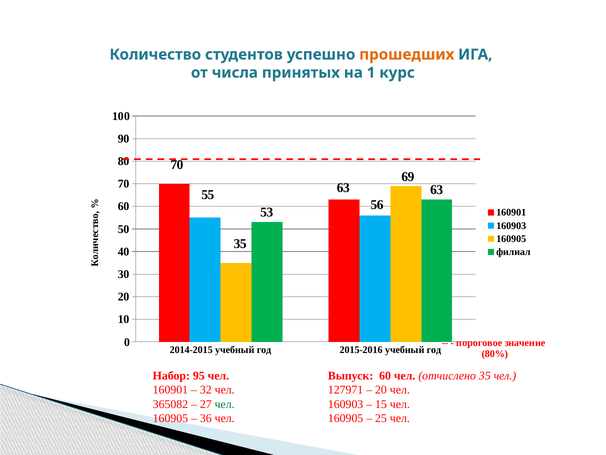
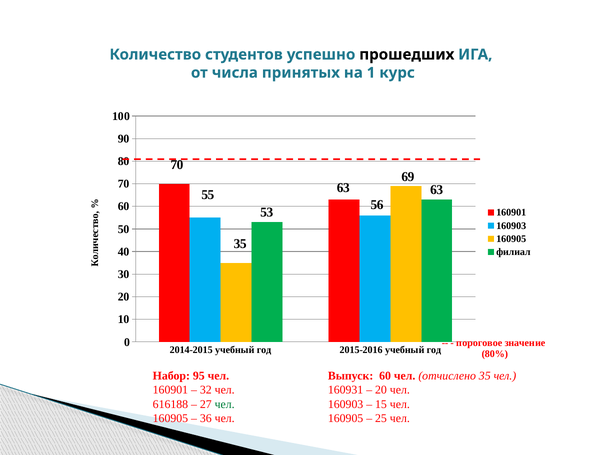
прошедших colour: orange -> black
127971: 127971 -> 160931
365082: 365082 -> 616188
